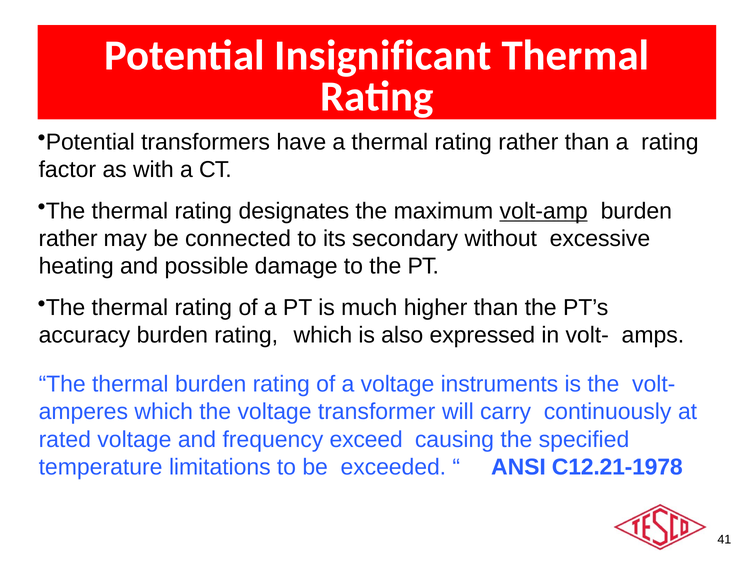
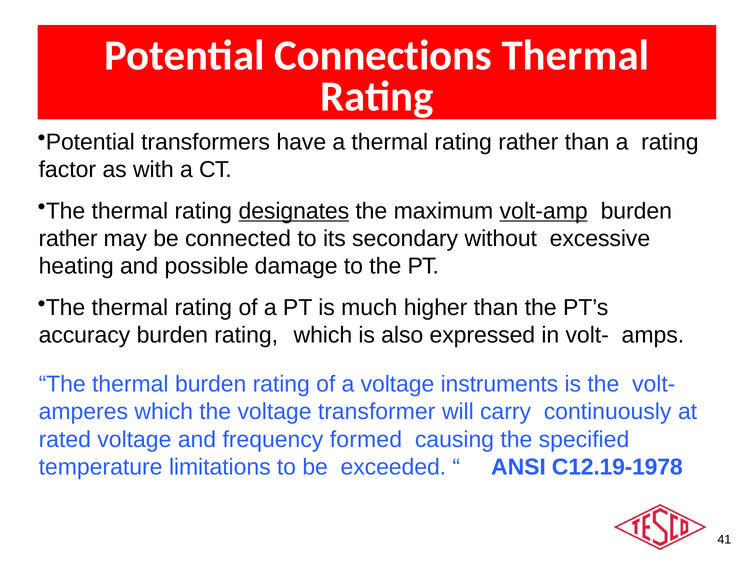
Insignificant: Insignificant -> Connections
designates underline: none -> present
exceed: exceed -> formed
C12.21-1978: C12.21-1978 -> C12.19-1978
